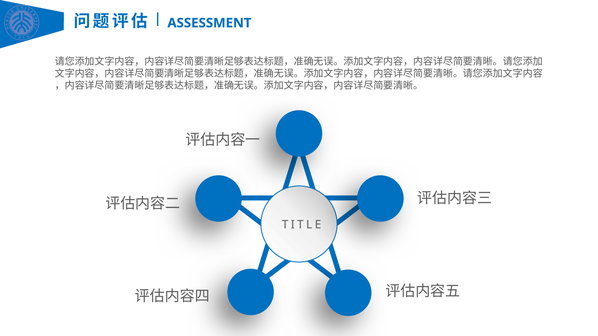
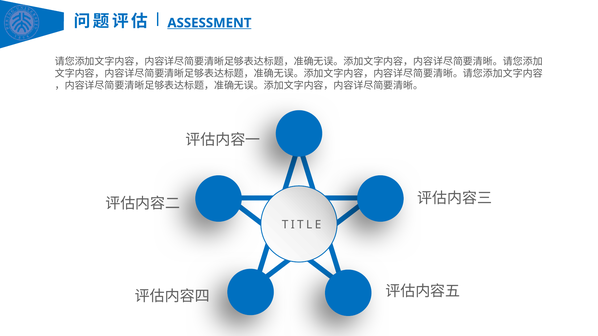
ASSESSMENT underline: none -> present
